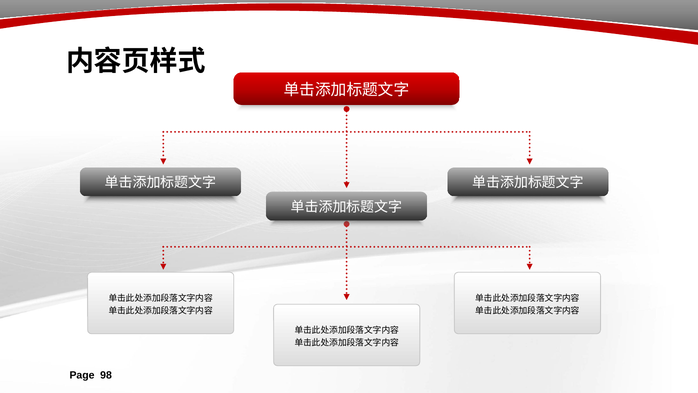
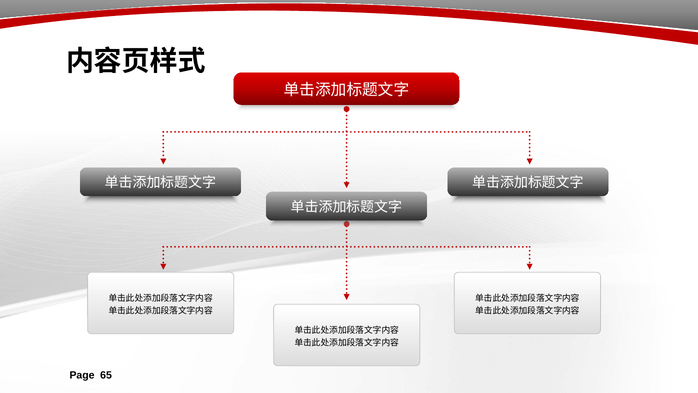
98: 98 -> 65
